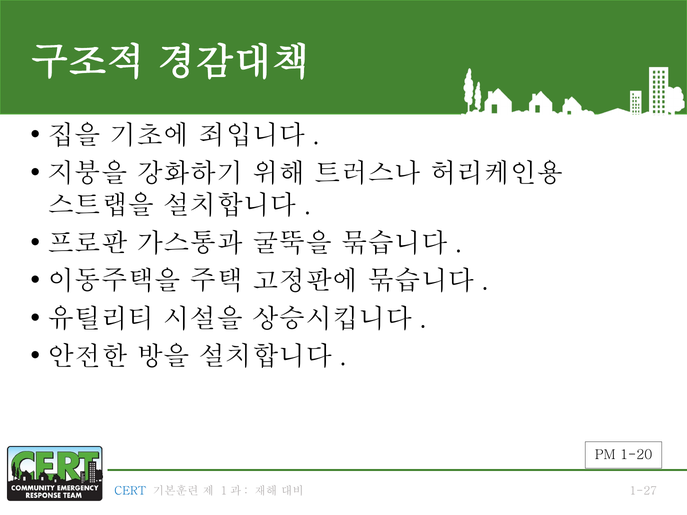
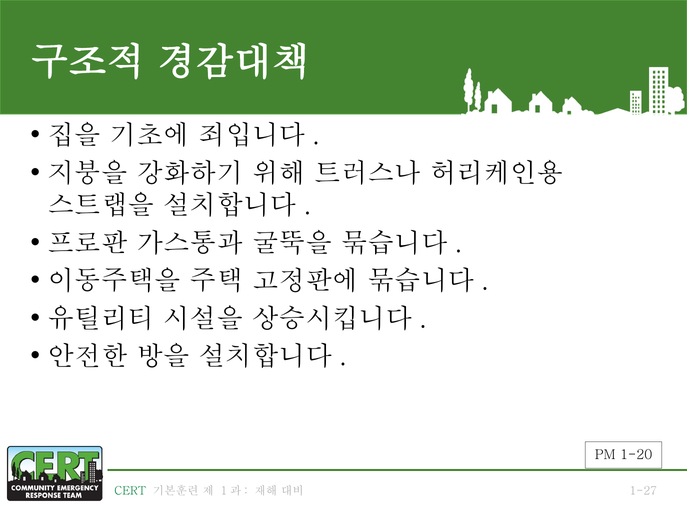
CERT colour: blue -> green
